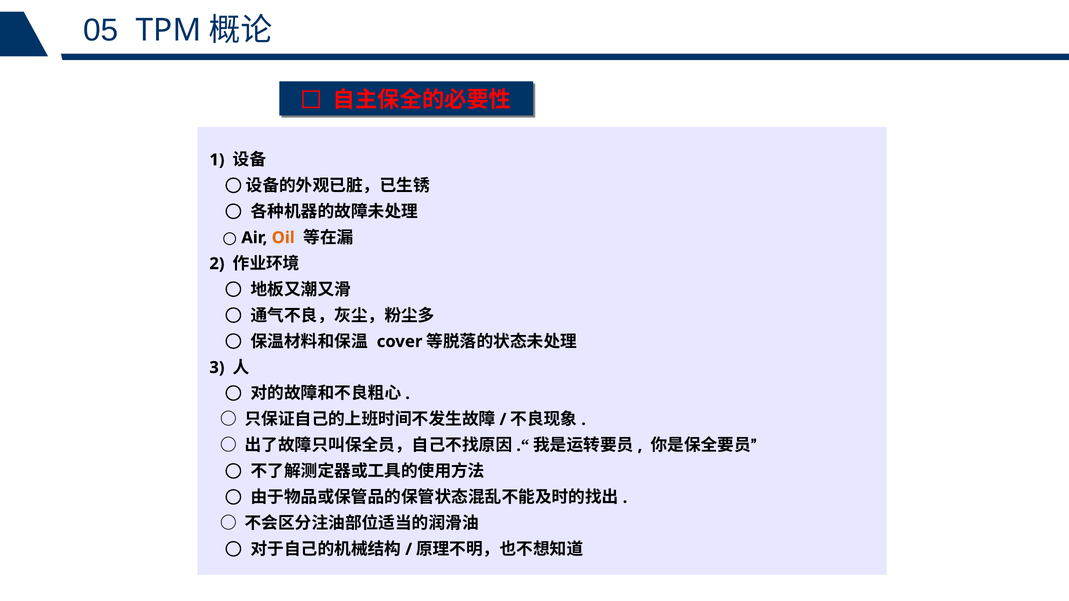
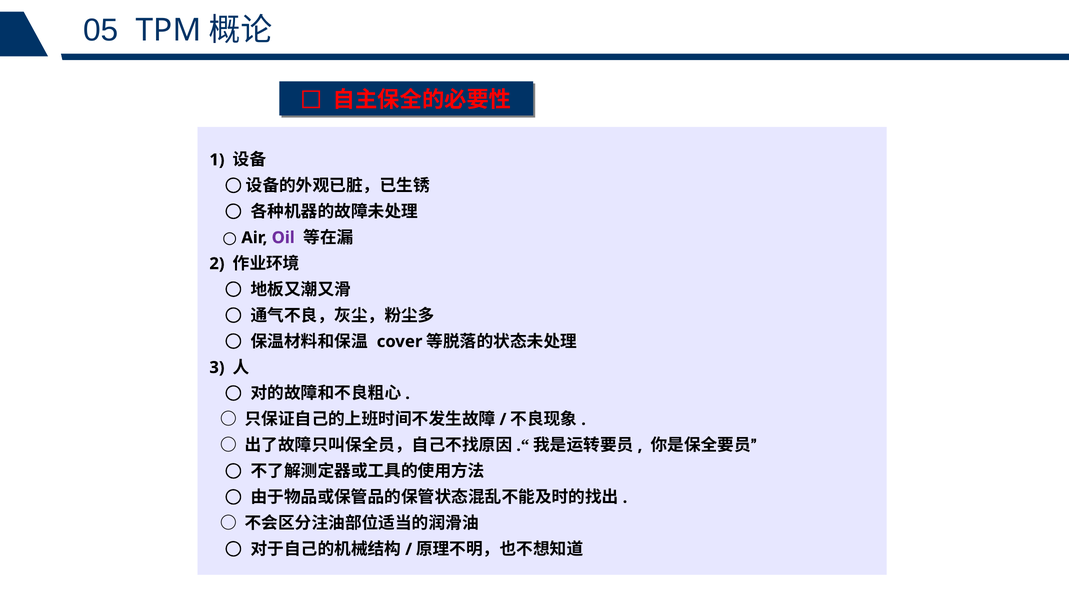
Oil colour: orange -> purple
